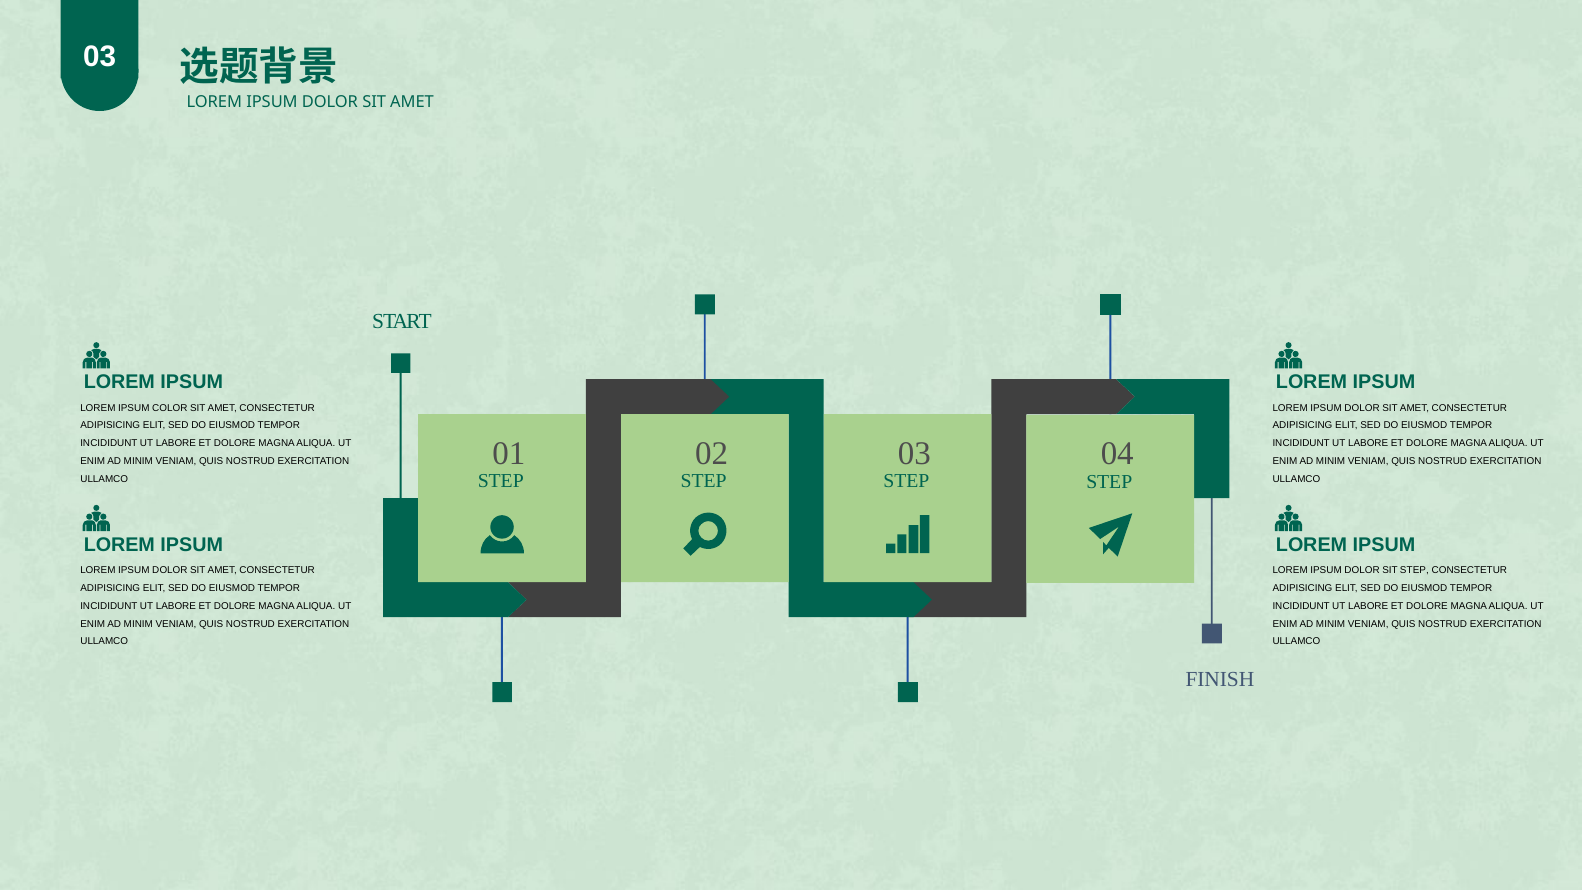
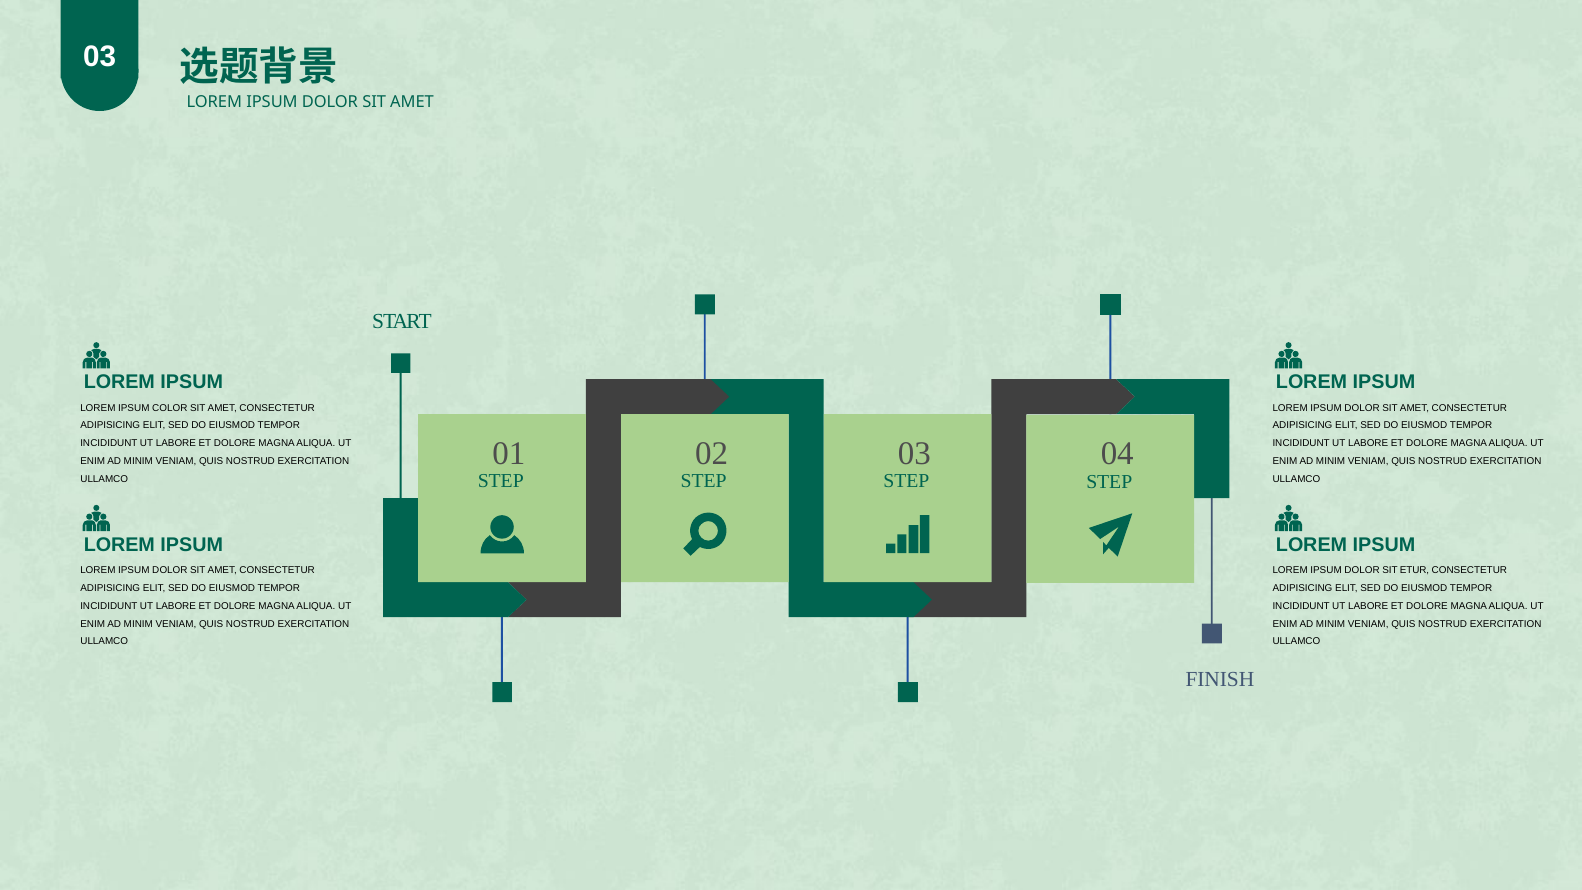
SIT STEP: STEP -> ETUR
